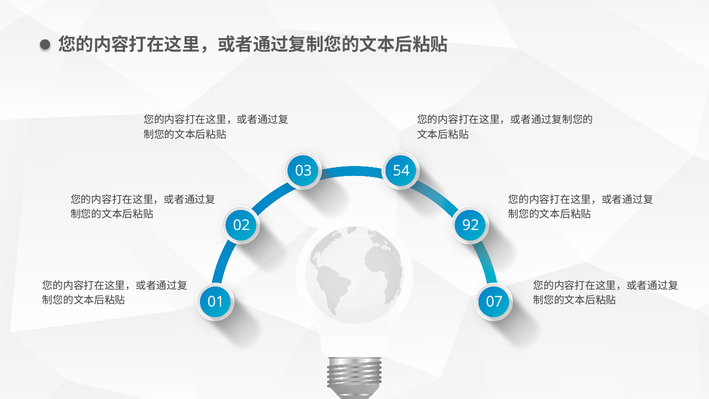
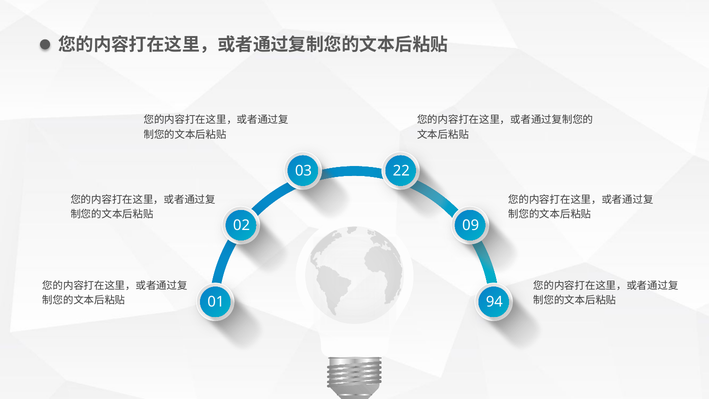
54: 54 -> 22
92: 92 -> 09
07: 07 -> 94
